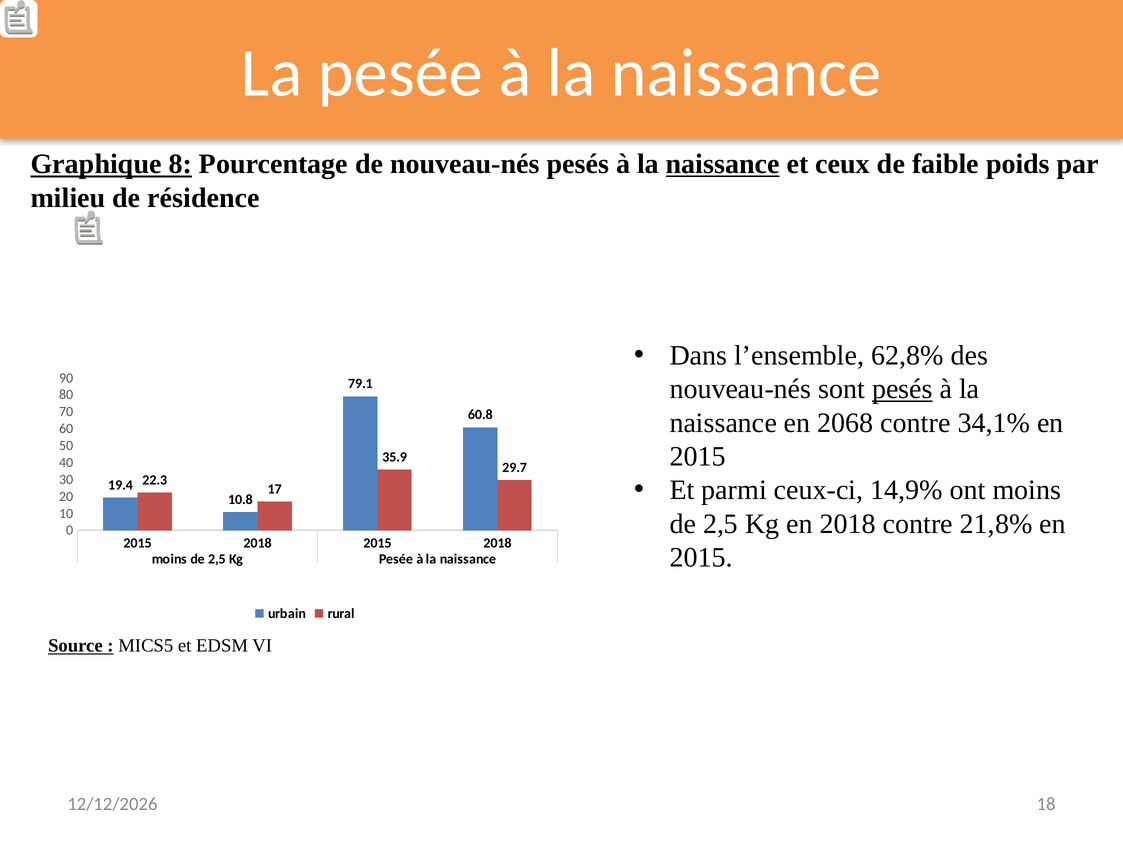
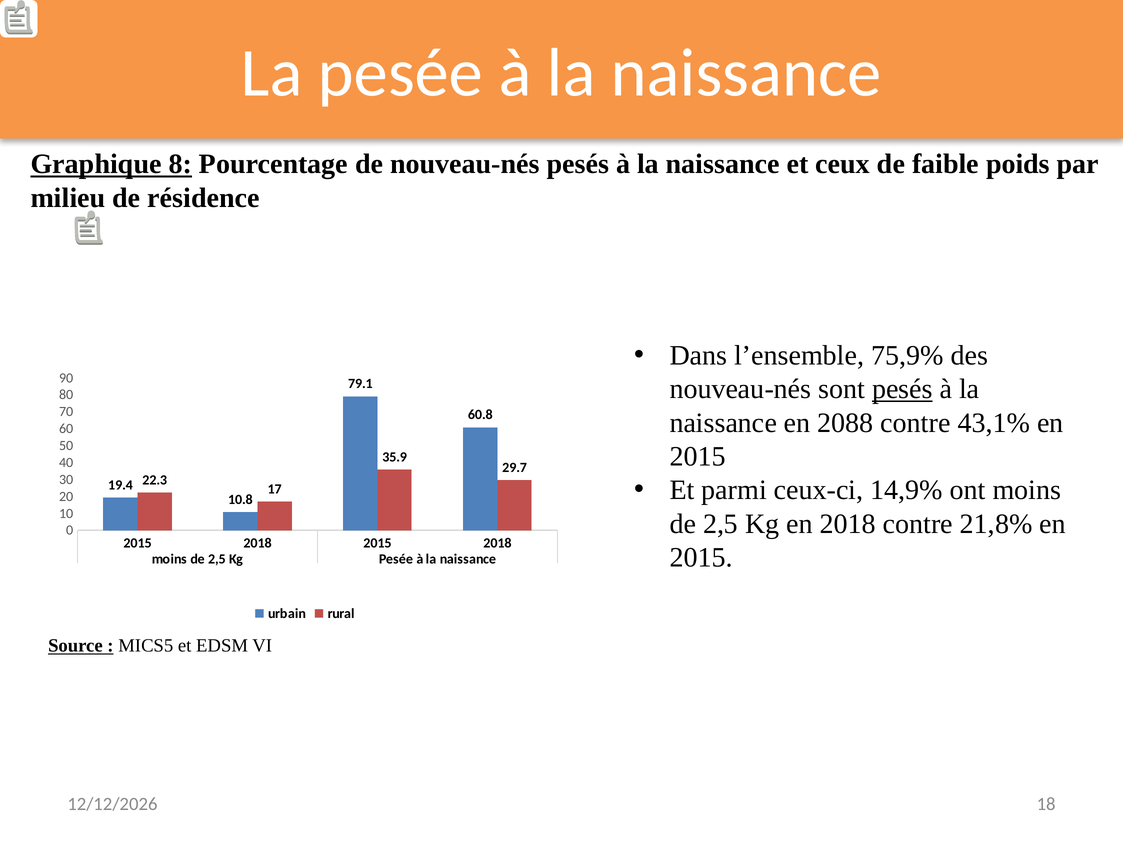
naissance at (723, 164) underline: present -> none
62,8%: 62,8% -> 75,9%
2068: 2068 -> 2088
34,1%: 34,1% -> 43,1%
